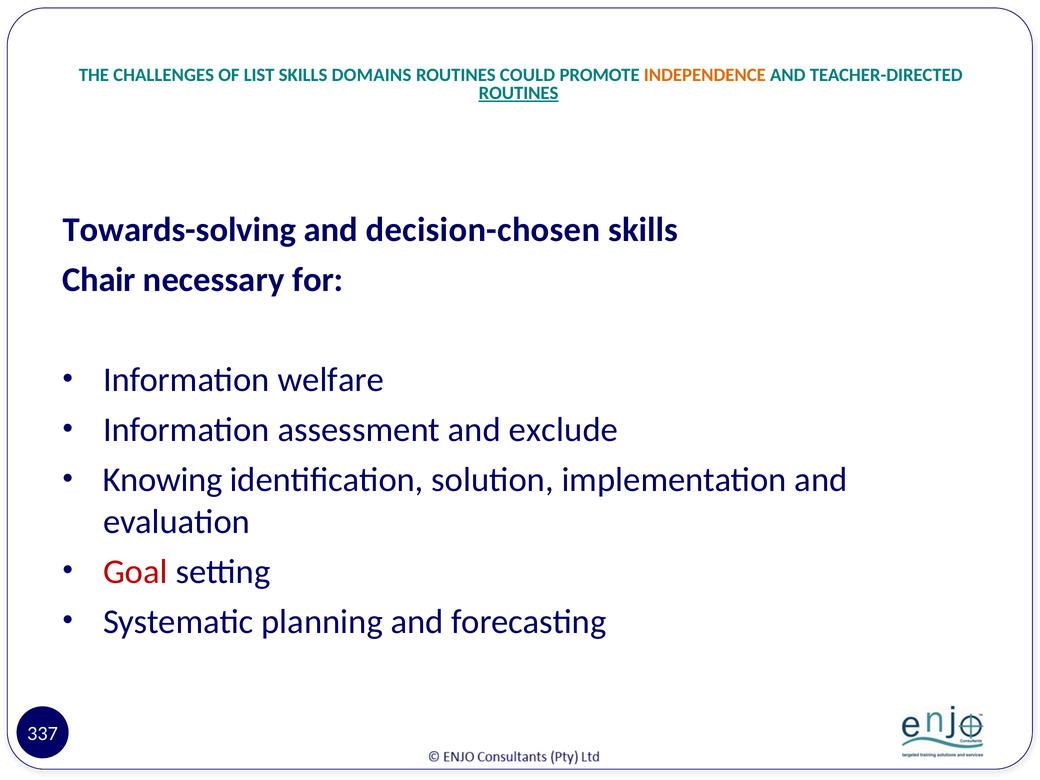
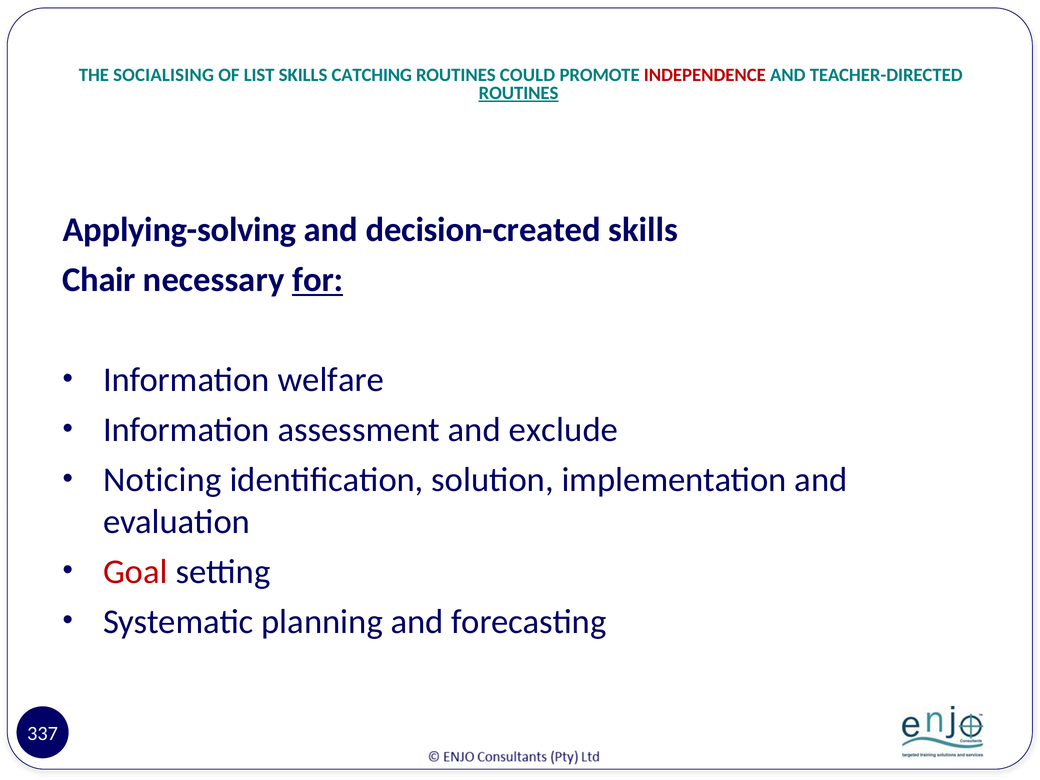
CHALLENGES: CHALLENGES -> SOCIALISING
DOMAINS: DOMAINS -> CATCHING
INDEPENDENCE colour: orange -> red
Towards-solving: Towards-solving -> Applying-solving
decision-chosen: decision-chosen -> decision-created
for underline: none -> present
Knowing: Knowing -> Noticing
